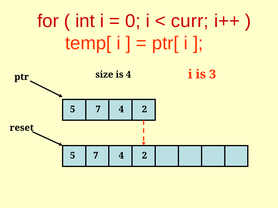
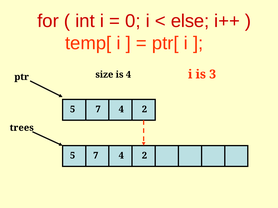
curr: curr -> else
reset: reset -> trees
